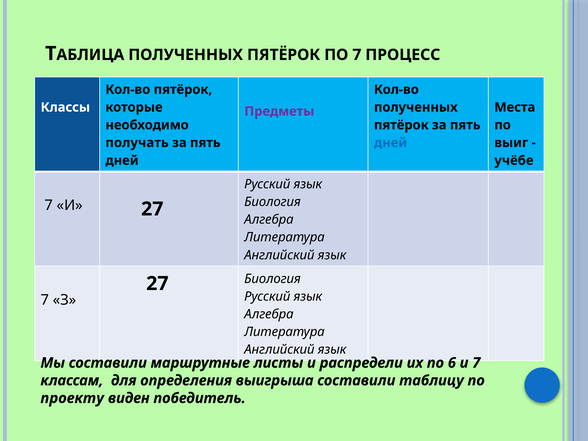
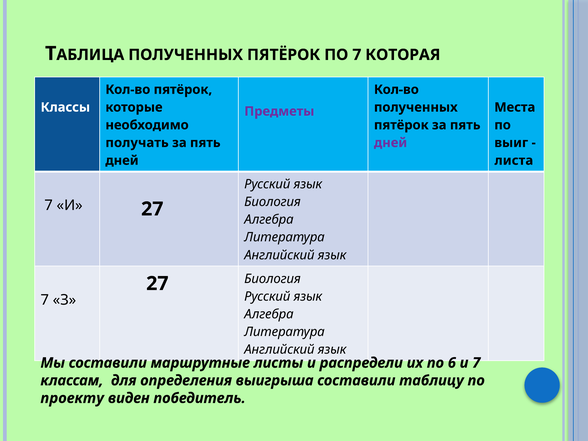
ПРОЦЕСС: ПРОЦЕСС -> КОТОРАЯ
дней at (391, 143) colour: blue -> purple
учёбе: учёбе -> листа
